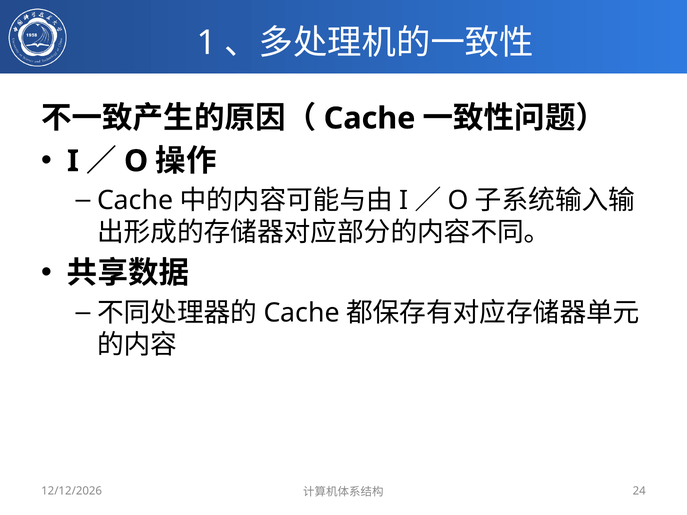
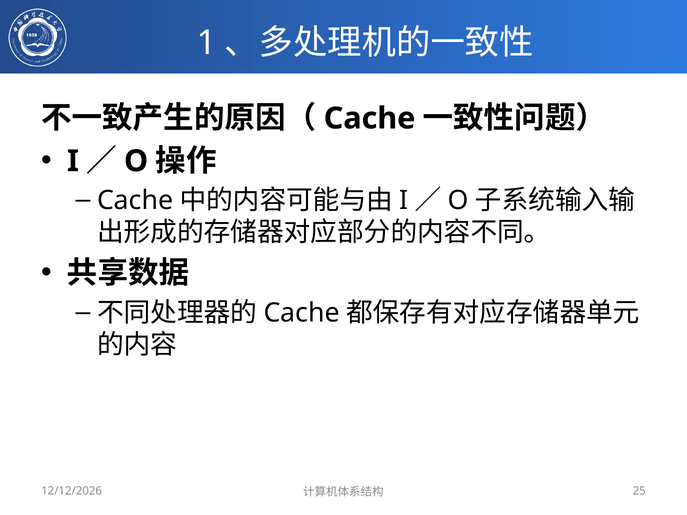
24: 24 -> 25
